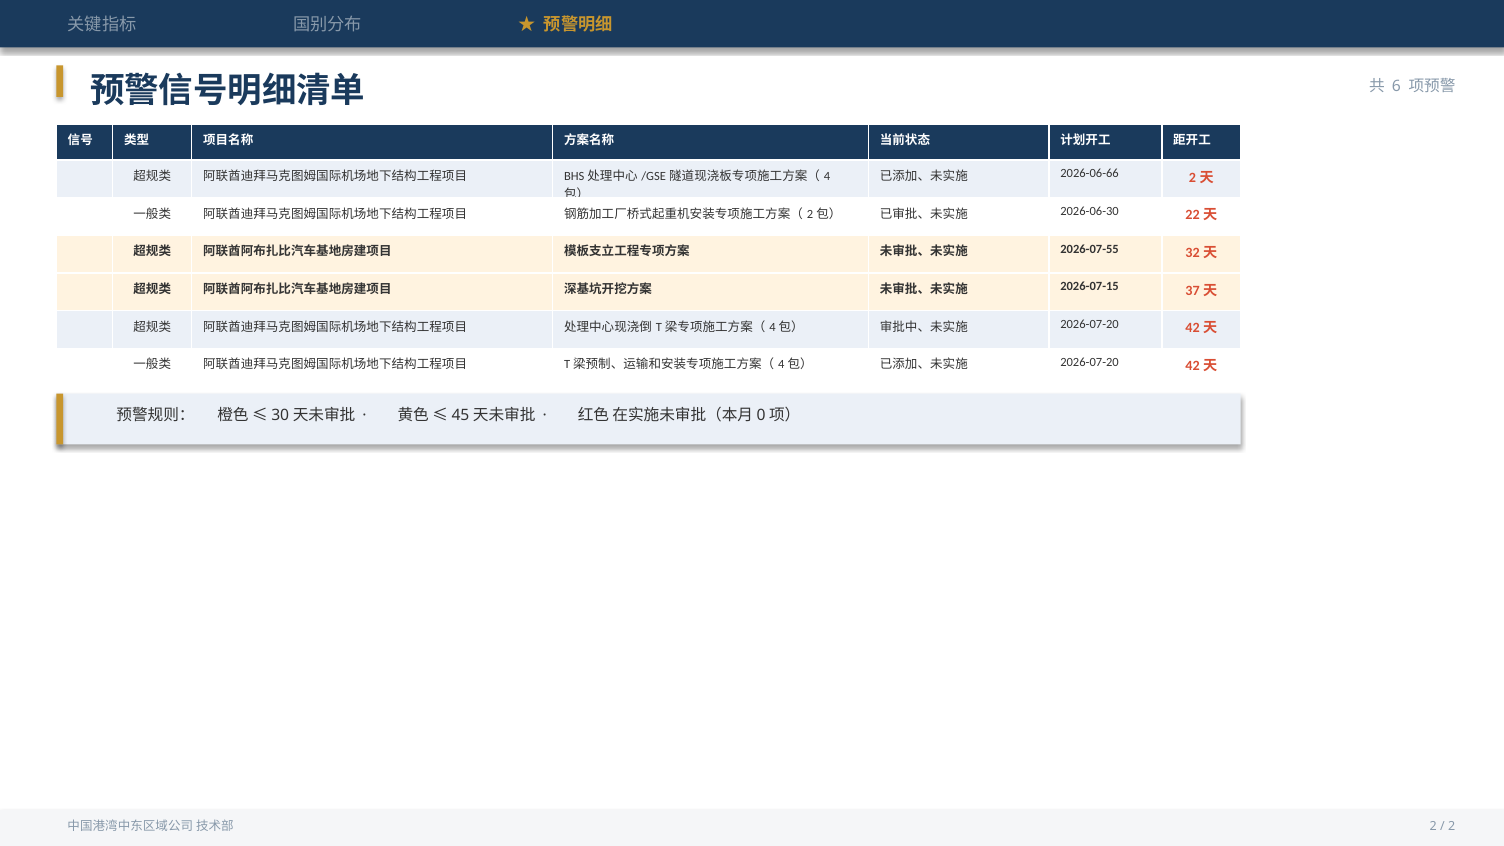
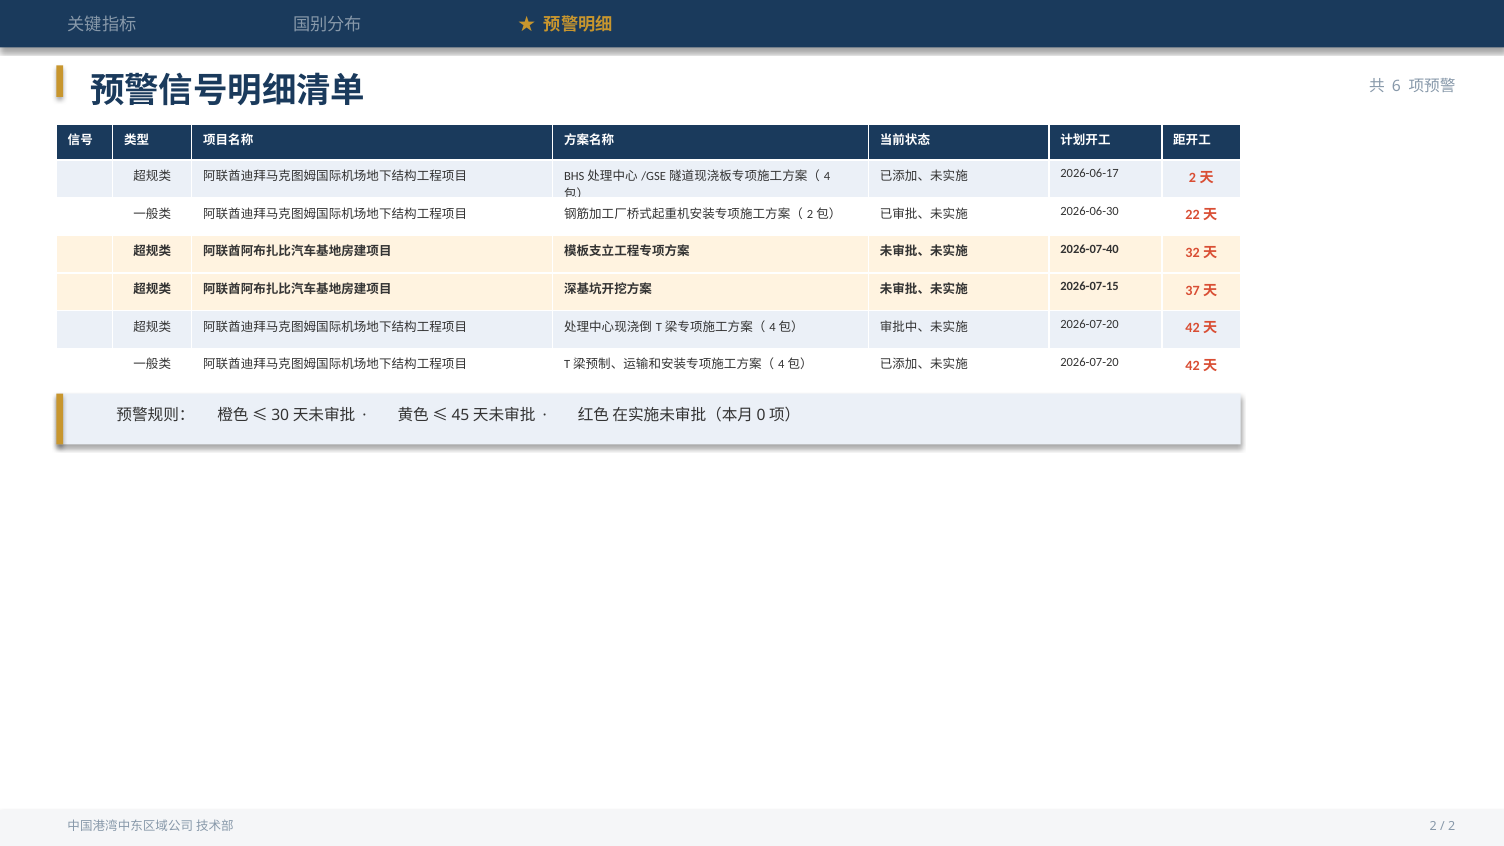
2026-06-66: 2026-06-66 -> 2026-06-17
2026-07-55: 2026-07-55 -> 2026-07-40
